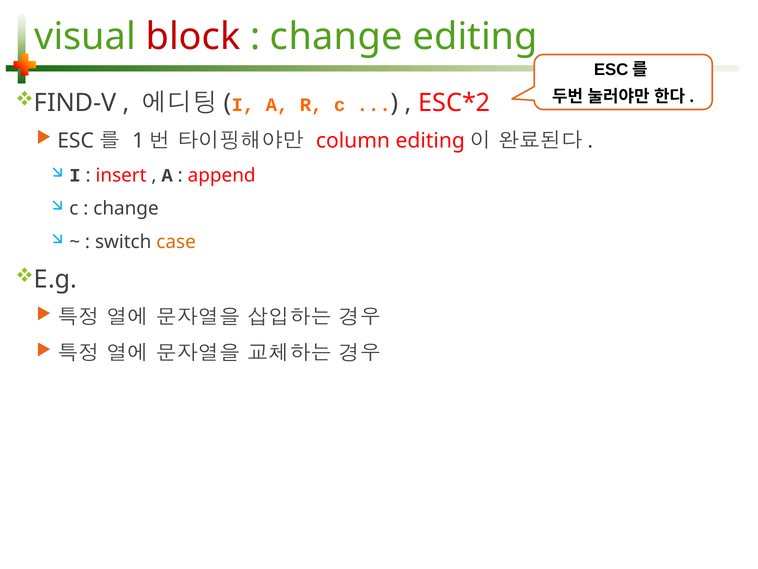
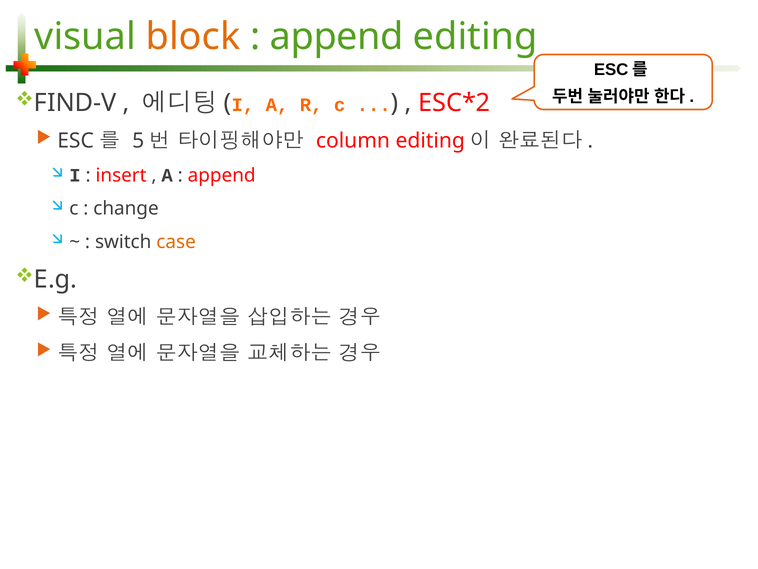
block colour: red -> orange
change at (336, 37): change -> append
1: 1 -> 5
